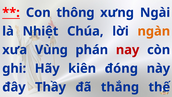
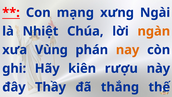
thông: thông -> mạng
nay colour: red -> orange
đóng: đóng -> rượu
